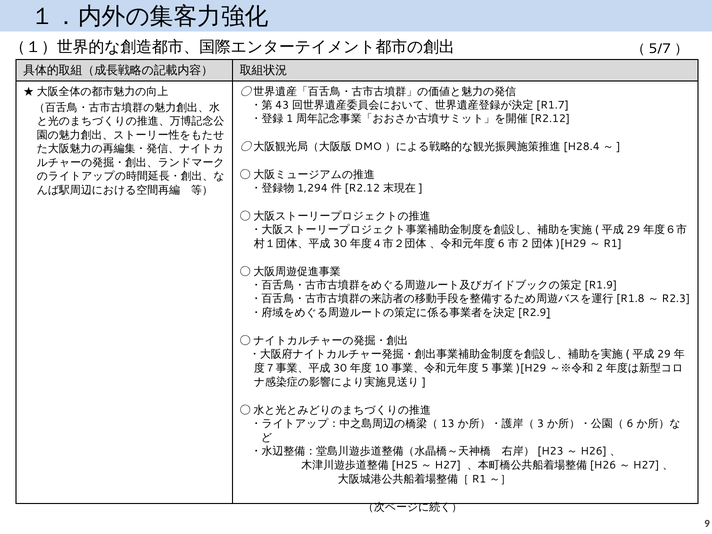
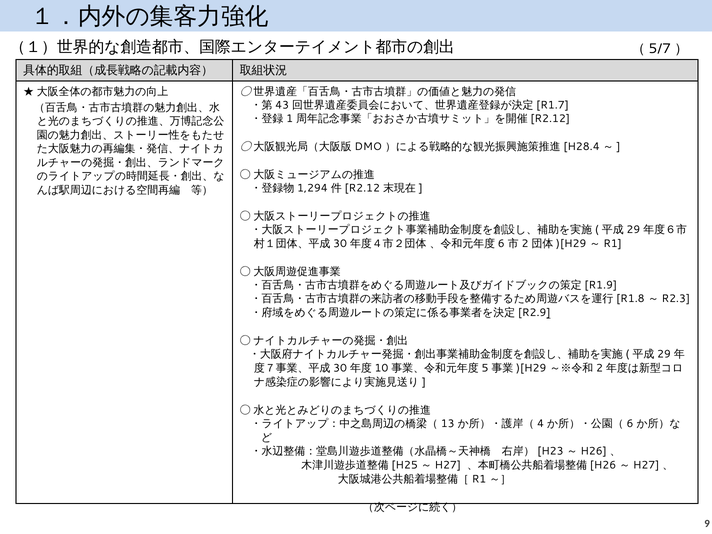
3: 3 -> 4
